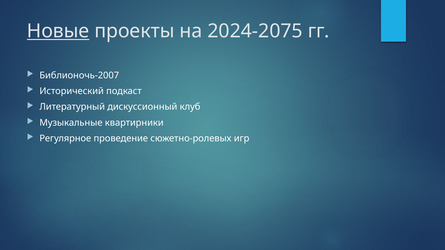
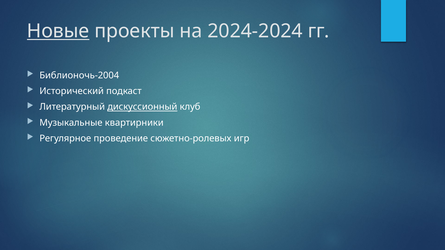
2024-2075: 2024-2075 -> 2024-2024
Библионочь-2007: Библионочь-2007 -> Библионочь-2004
дискуссионный underline: none -> present
